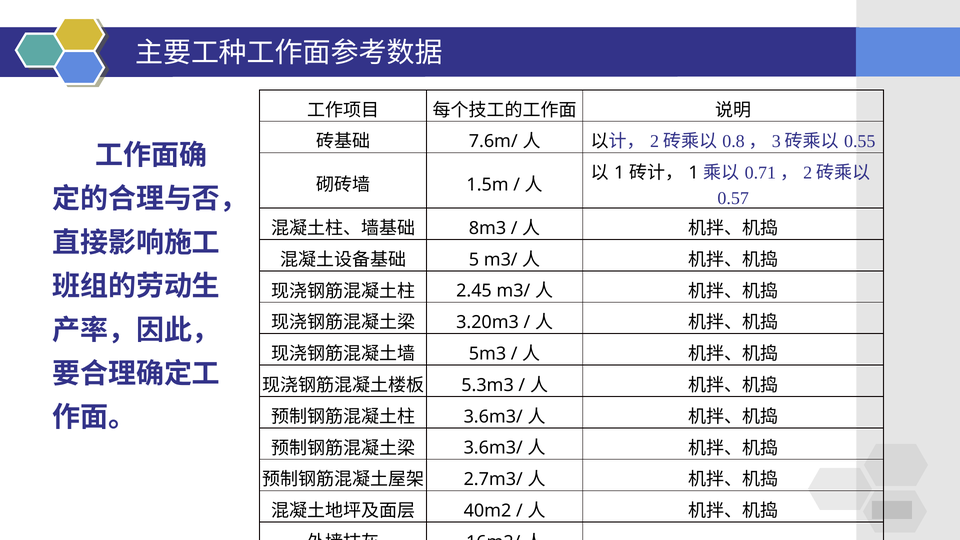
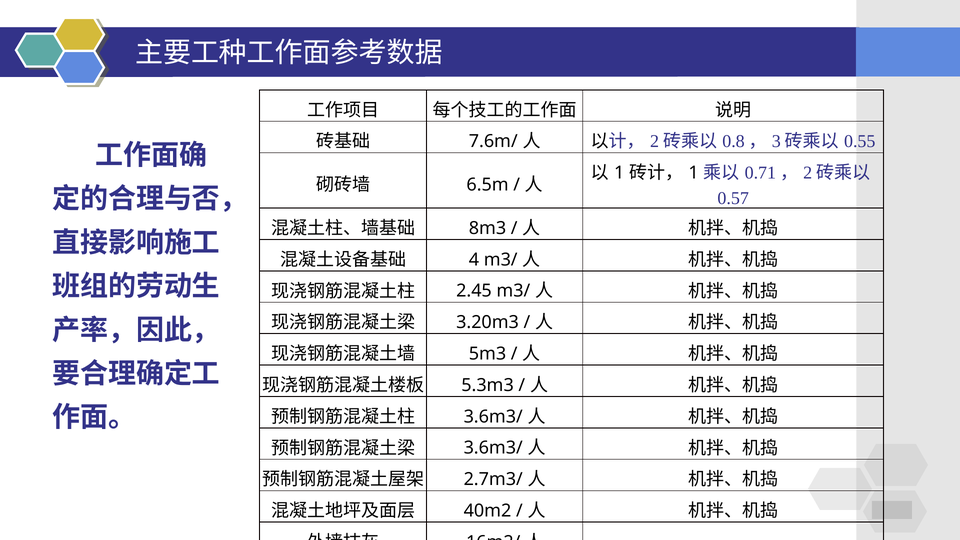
1.5m: 1.5m -> 6.5m
5: 5 -> 4
